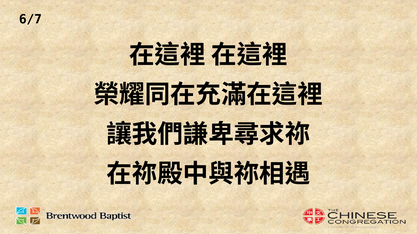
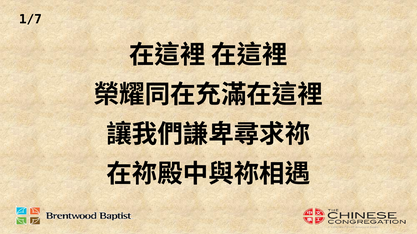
6/7: 6/7 -> 1/7
